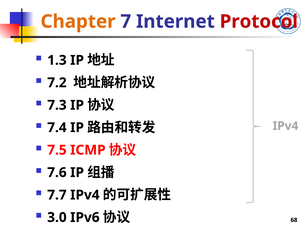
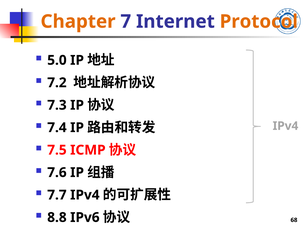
Protocol colour: red -> orange
1.3: 1.3 -> 5.0
3.0: 3.0 -> 8.8
